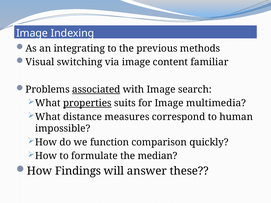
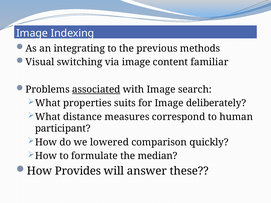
properties underline: present -> none
multimedia: multimedia -> deliberately
impossible: impossible -> participant
function: function -> lowered
Findings: Findings -> Provides
